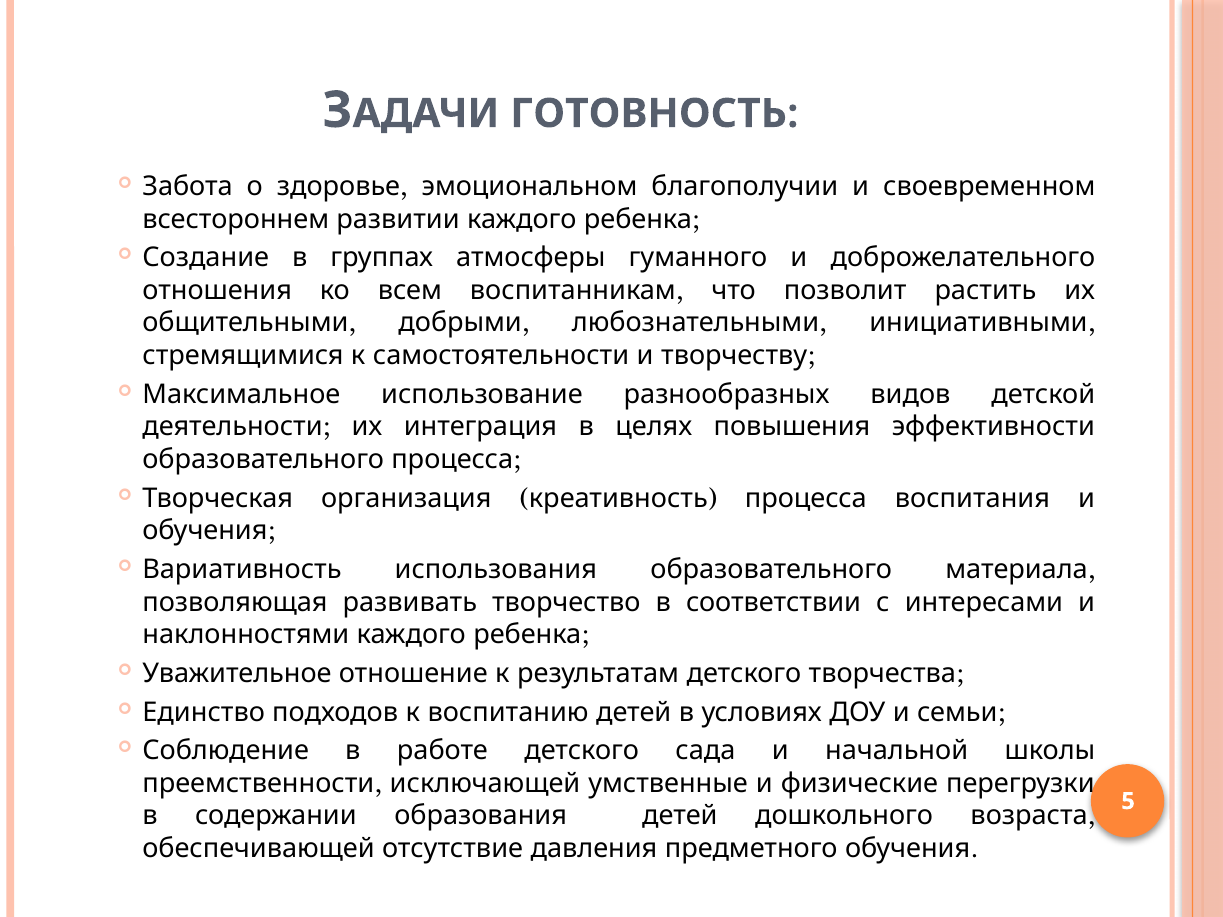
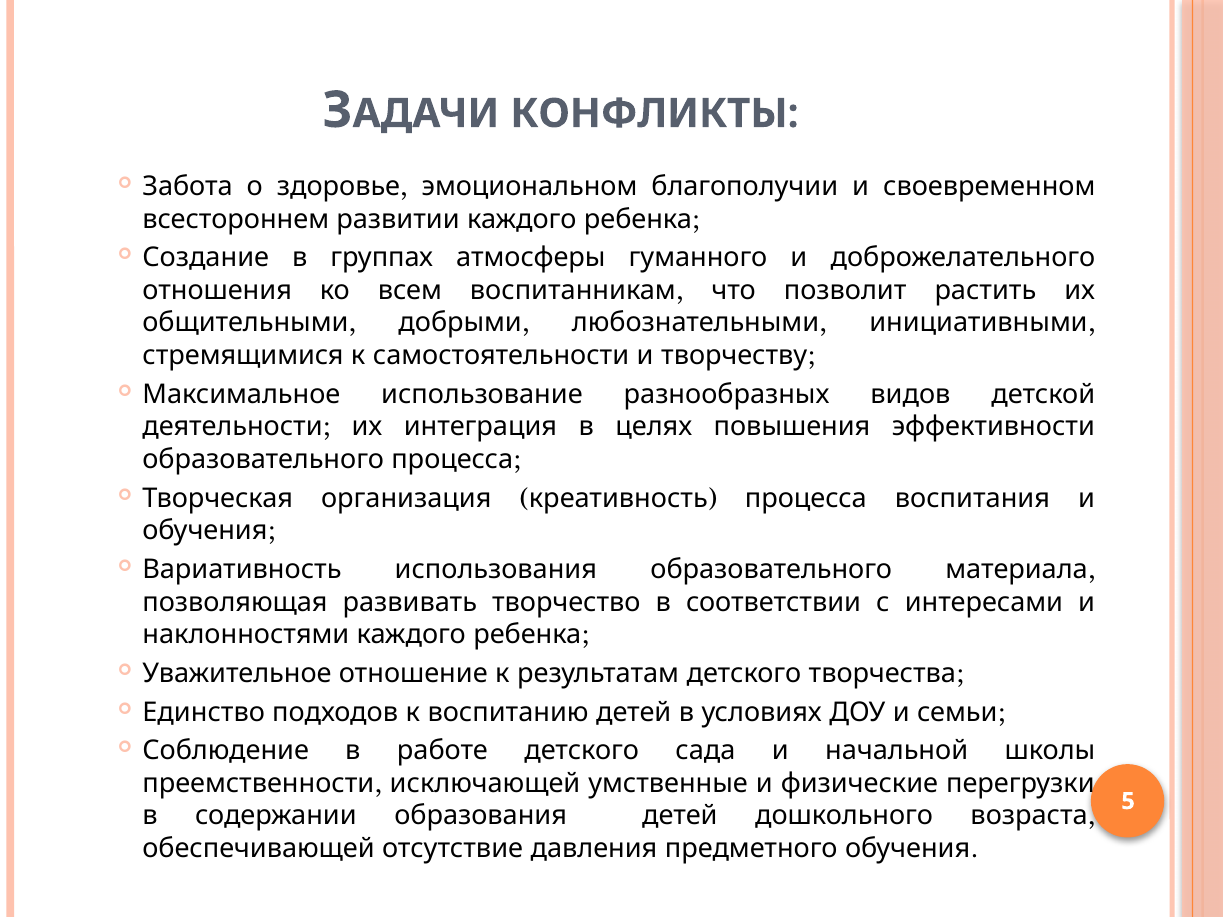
ГОТОВНОСТЬ: ГОТОВНОСТЬ -> КОНФЛИКТЫ
